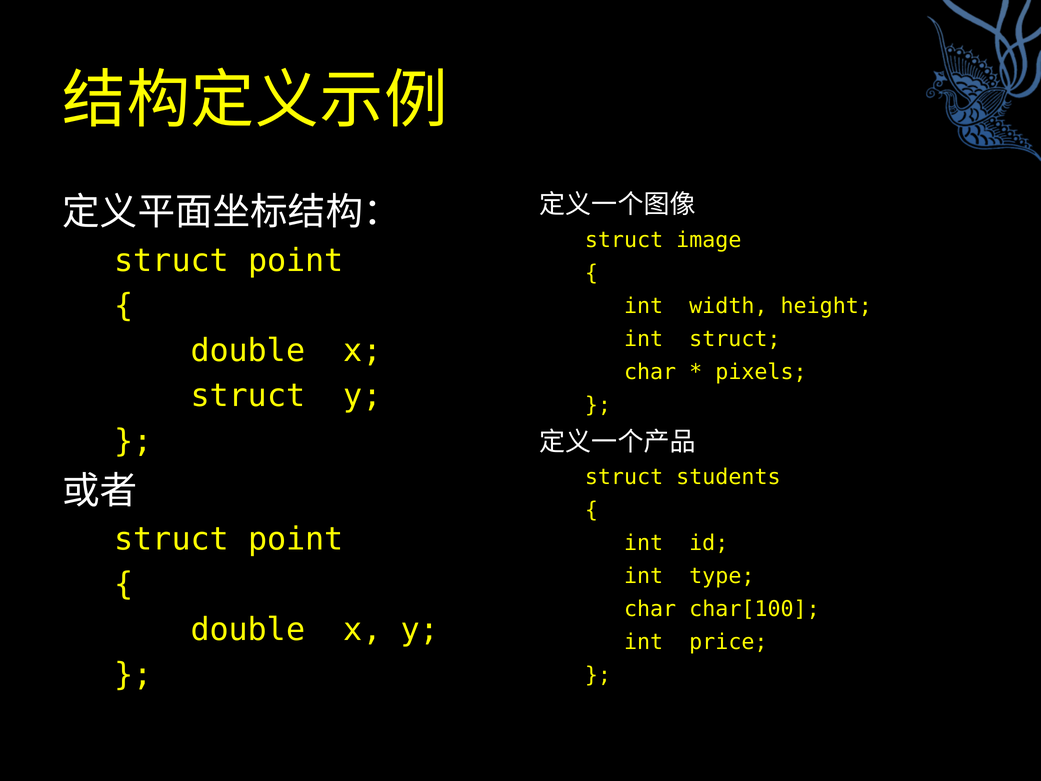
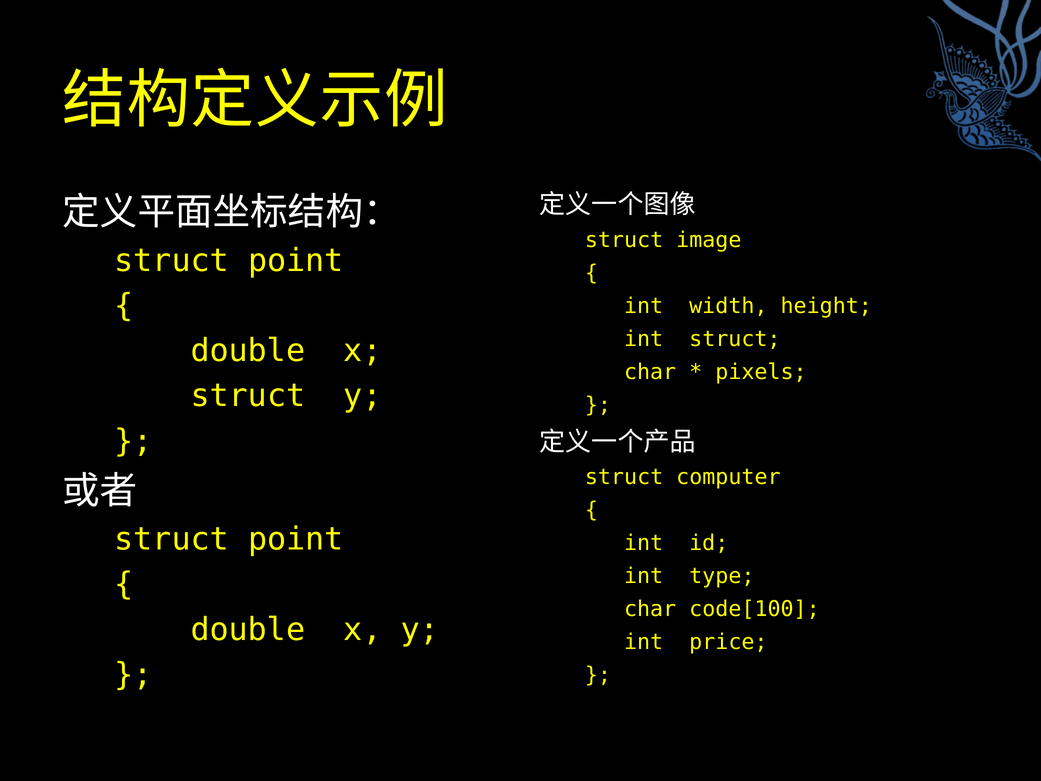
students: students -> computer
char[100: char[100 -> code[100
